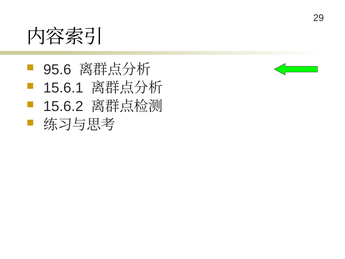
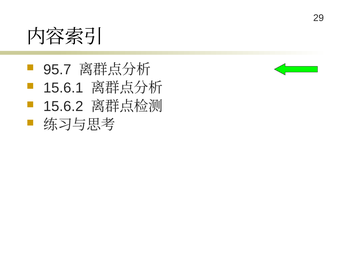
95.6: 95.6 -> 95.7
